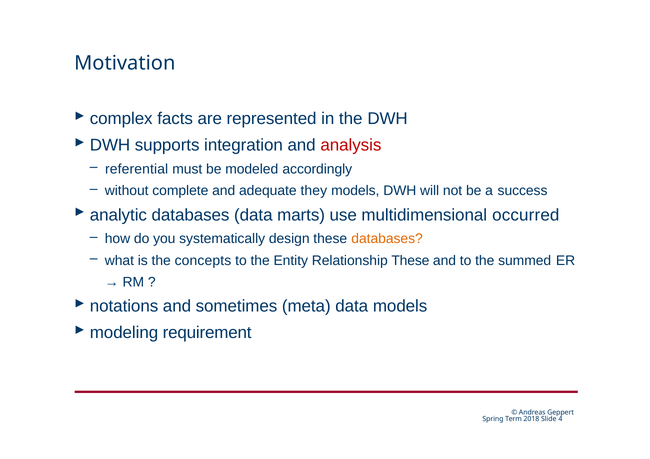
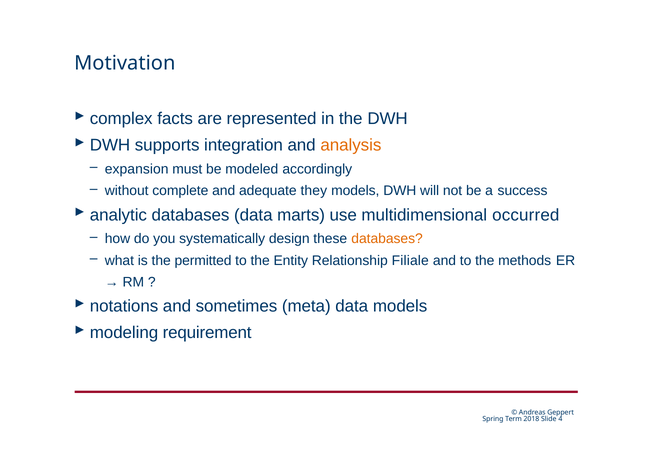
analysis colour: red -> orange
referential: referential -> expansion
concepts: concepts -> permitted
Relationship These: These -> Filiale
summed: summed -> methods
